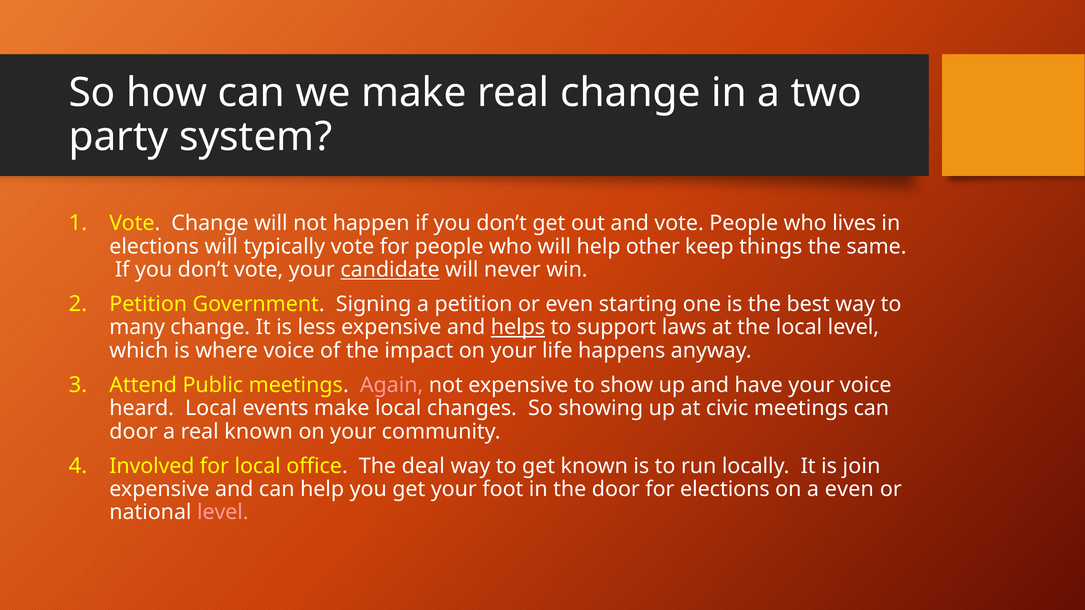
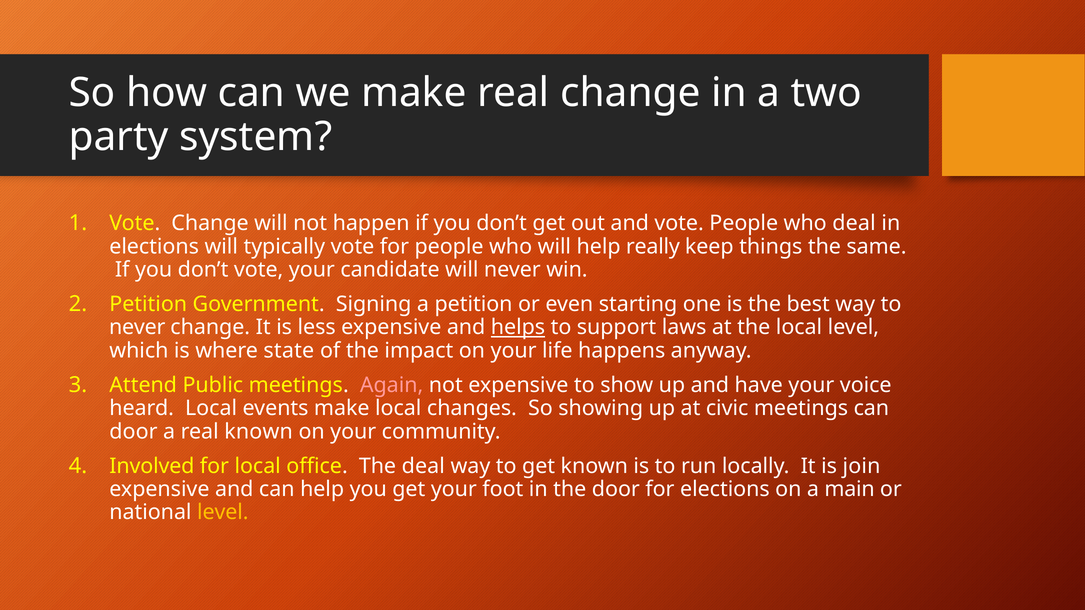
who lives: lives -> deal
other: other -> really
candidate underline: present -> none
many at (137, 328): many -> never
where voice: voice -> state
a even: even -> main
level at (223, 513) colour: pink -> yellow
